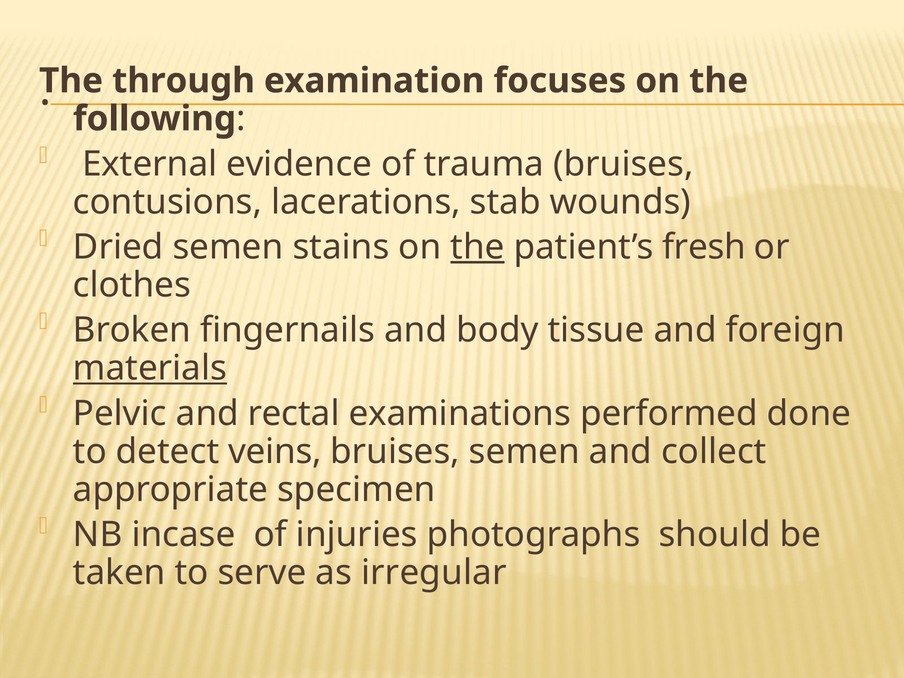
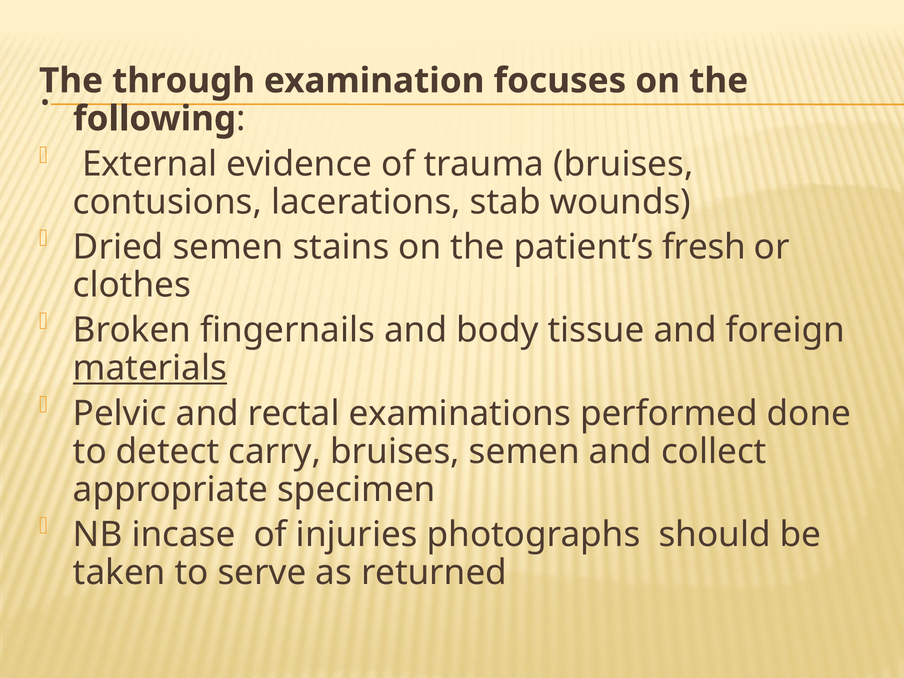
the at (478, 247) underline: present -> none
veins: veins -> carry
irregular: irregular -> returned
